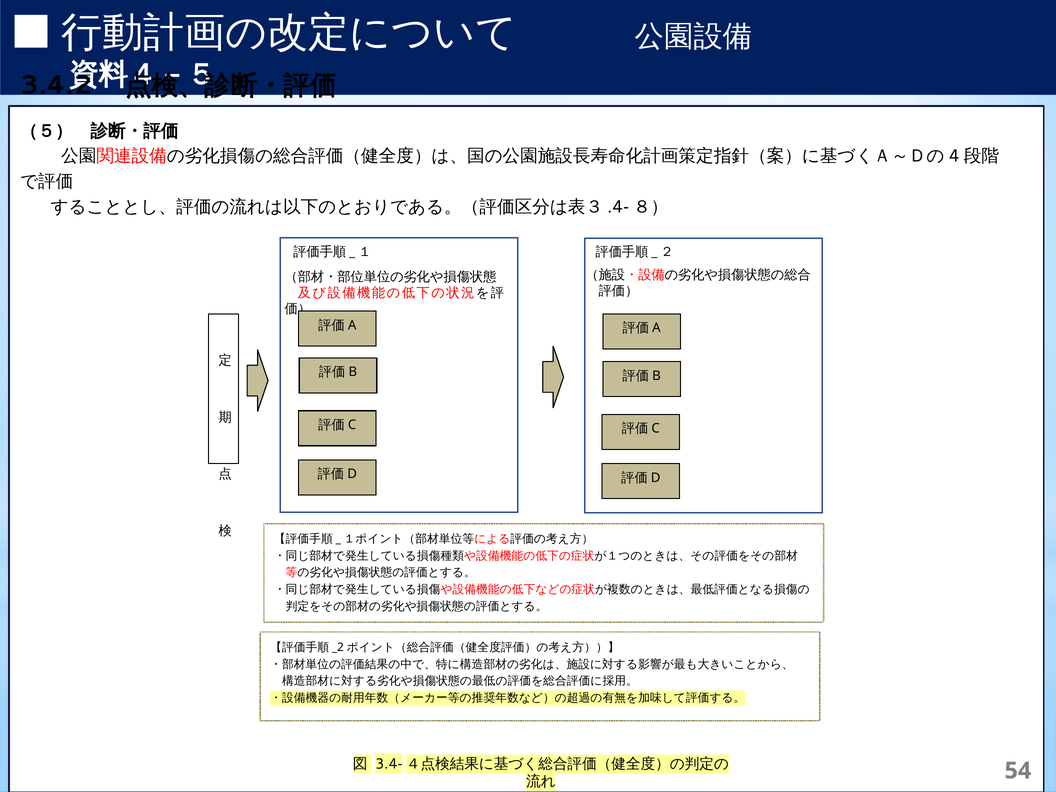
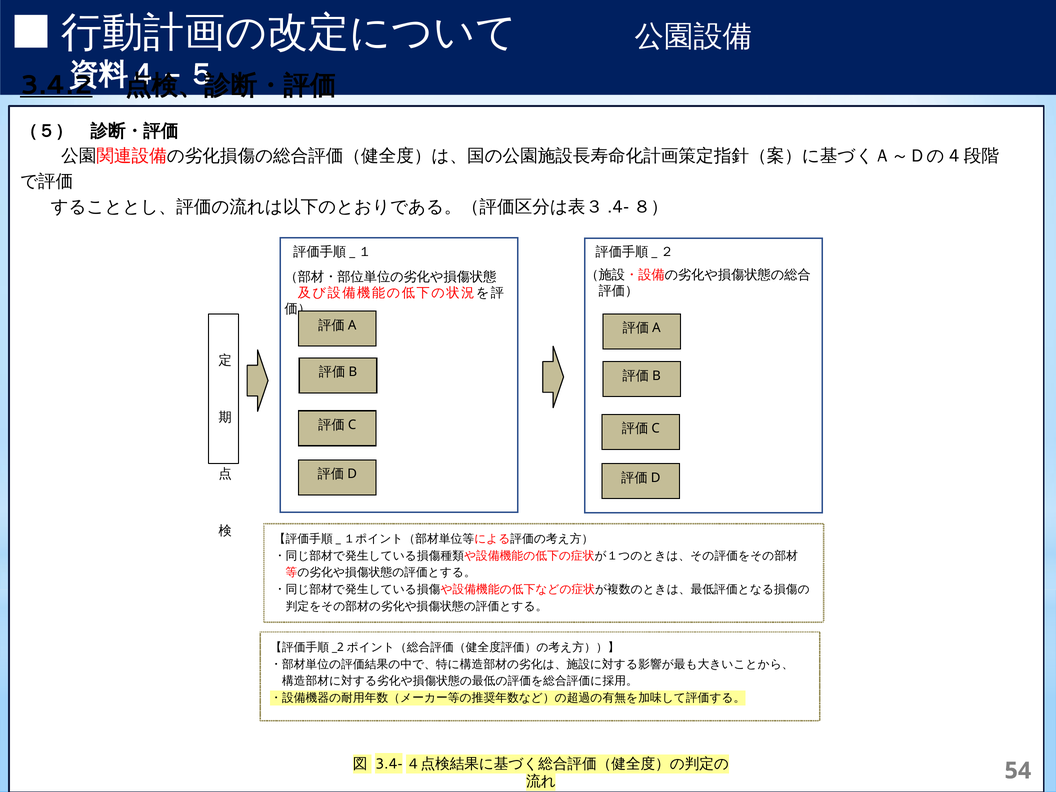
3.4.2 underline: none -> present
